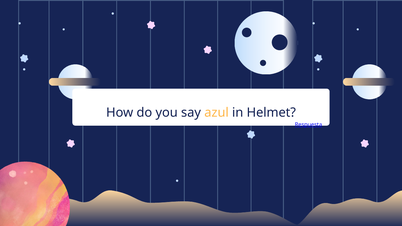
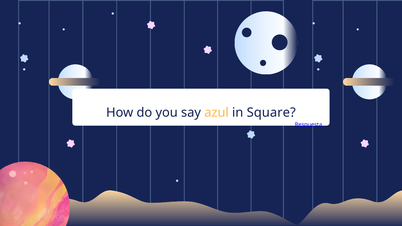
Helmet: Helmet -> Square
